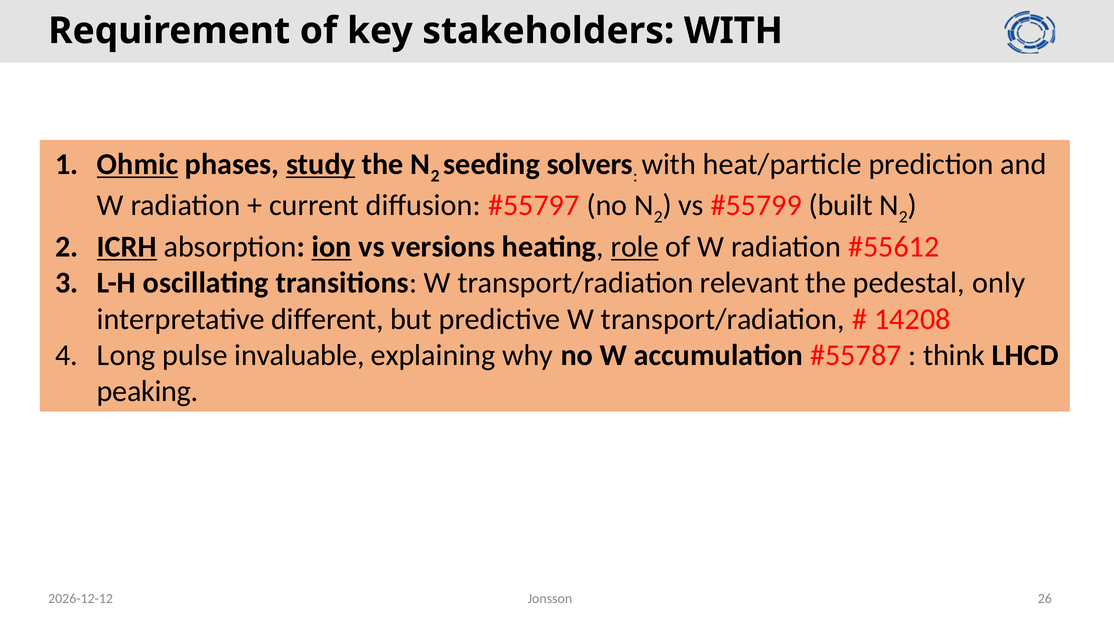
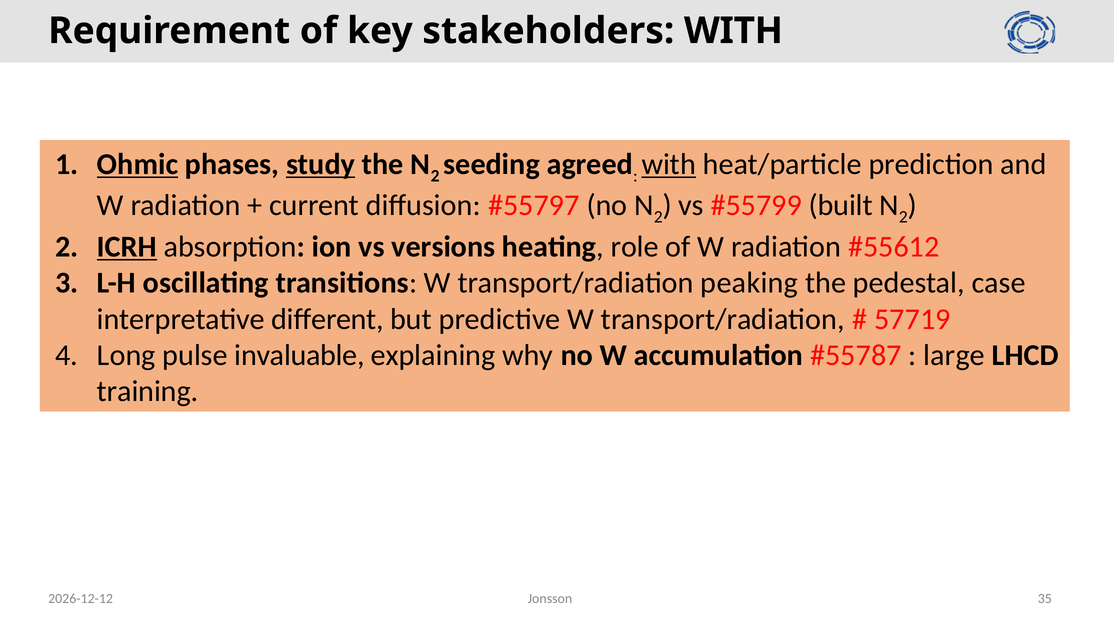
solvers: solvers -> agreed
with at (669, 164) underline: none -> present
ion underline: present -> none
role underline: present -> none
relevant: relevant -> peaking
only: only -> case
14208: 14208 -> 57719
think: think -> large
peaking: peaking -> training
26: 26 -> 35
